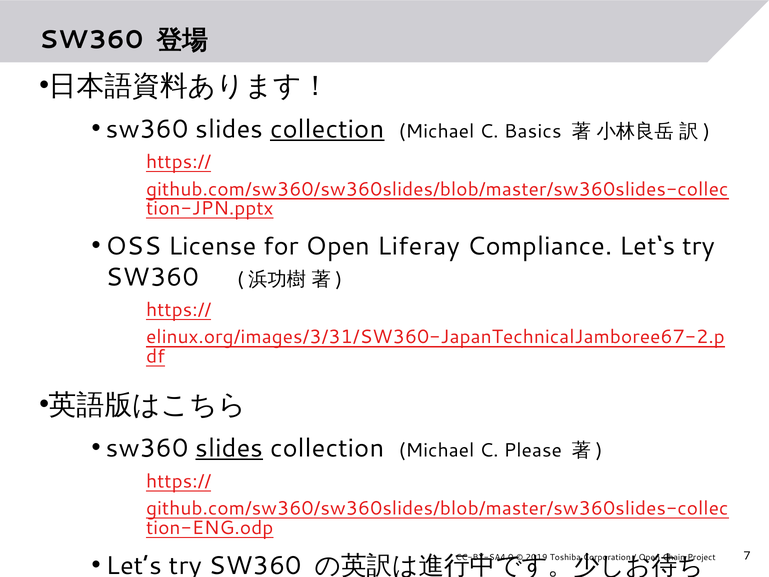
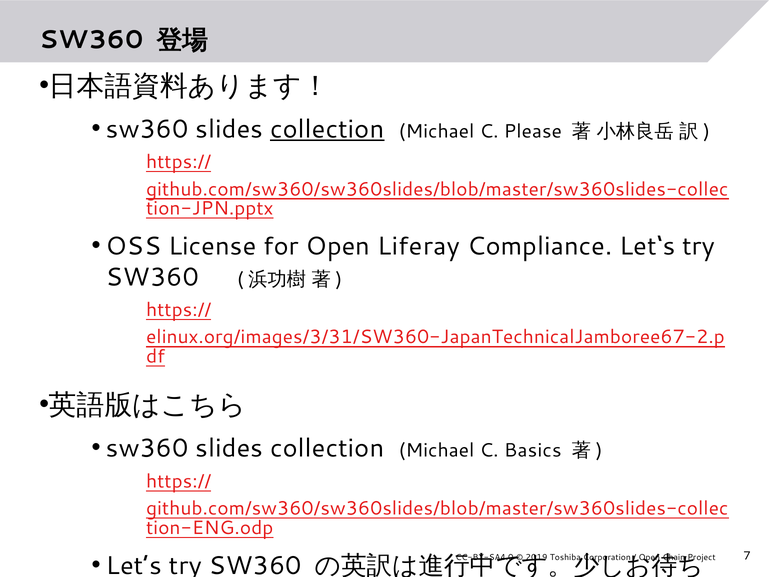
Basics: Basics -> Please
slides at (229, 448) underline: present -> none
Please: Please -> Basics
